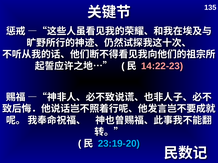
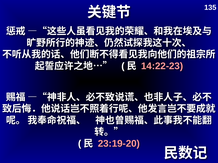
23:19-20 colour: light blue -> pink
